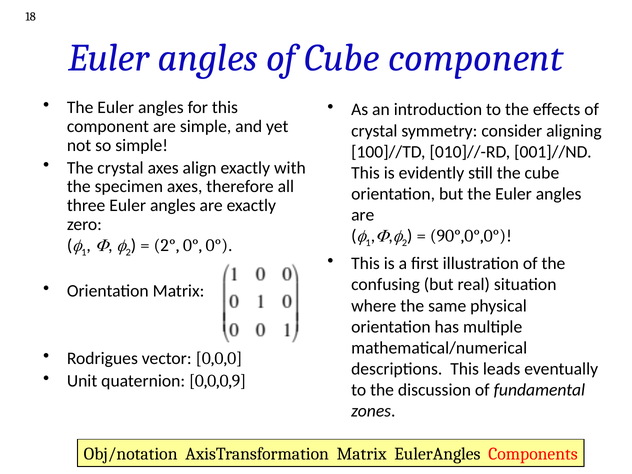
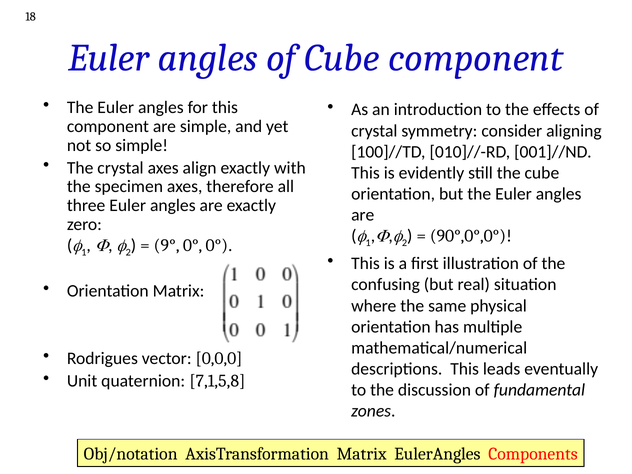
2°: 2° -> 9°
0,0,0,9: 0,0,0,9 -> 7,1,5,8
